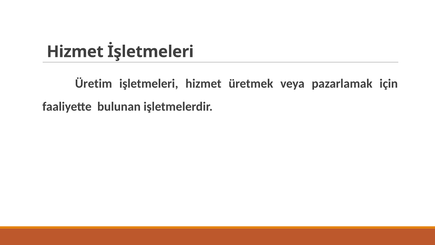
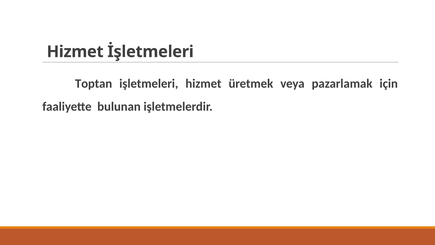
Üretim: Üretim -> Toptan
